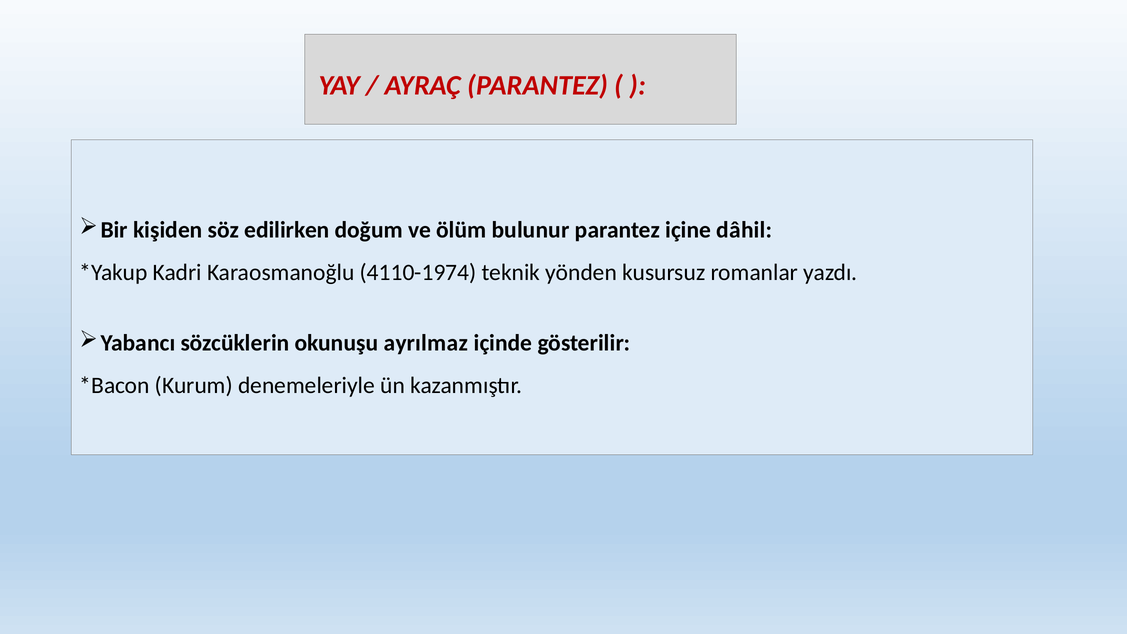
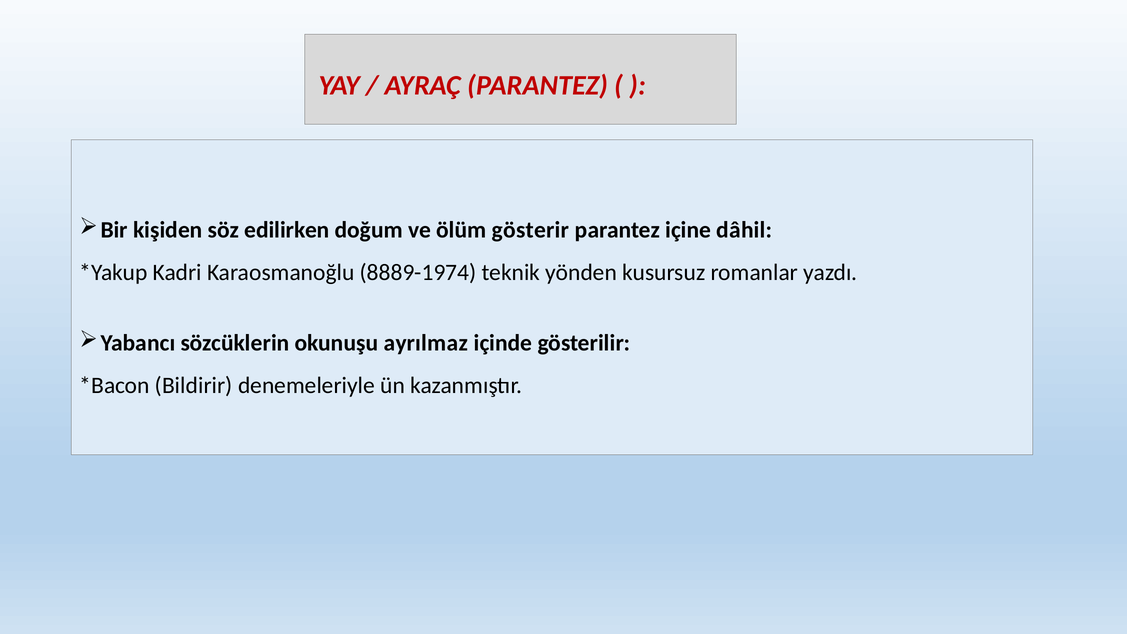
bulunur: bulunur -> gösterir
4110-1974: 4110-1974 -> 8889-1974
Kurum: Kurum -> Bildirir
